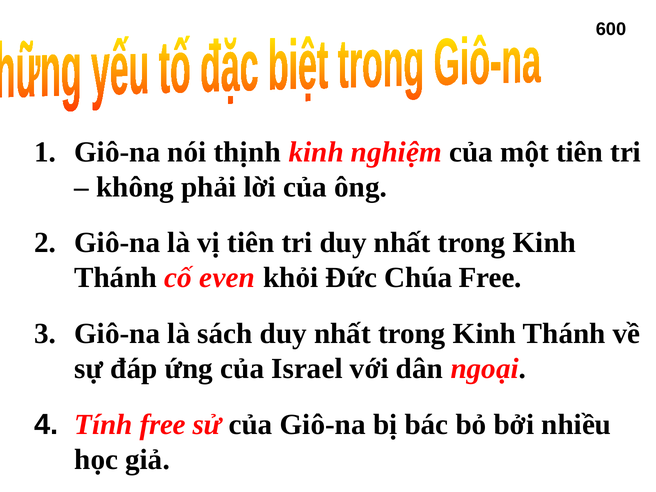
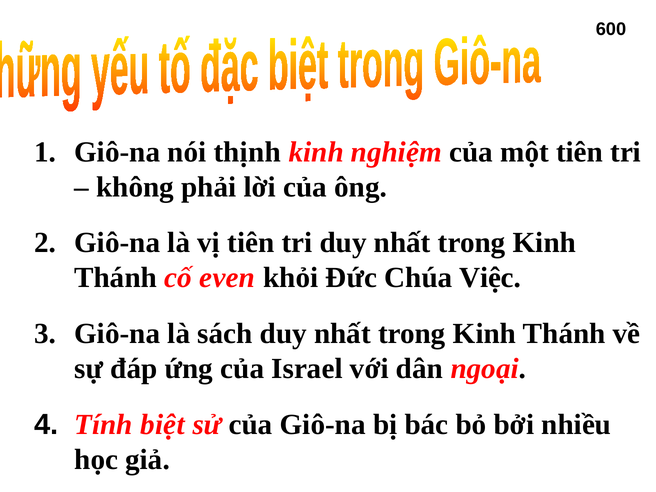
Chúa Free: Free -> Việc
Tính free: free -> biệt
